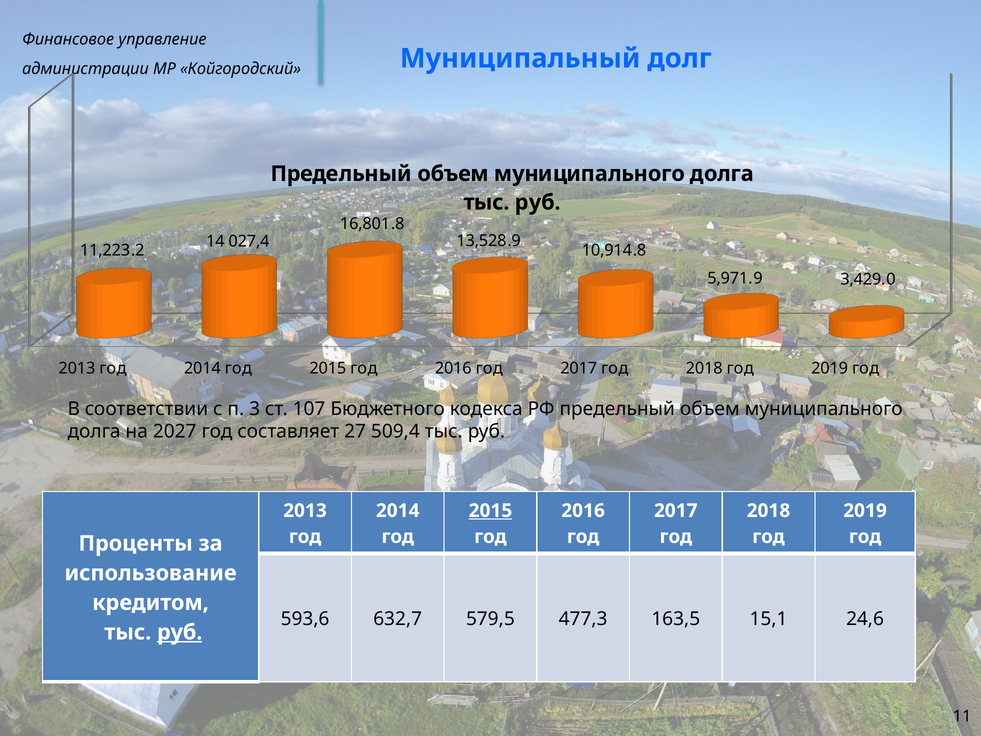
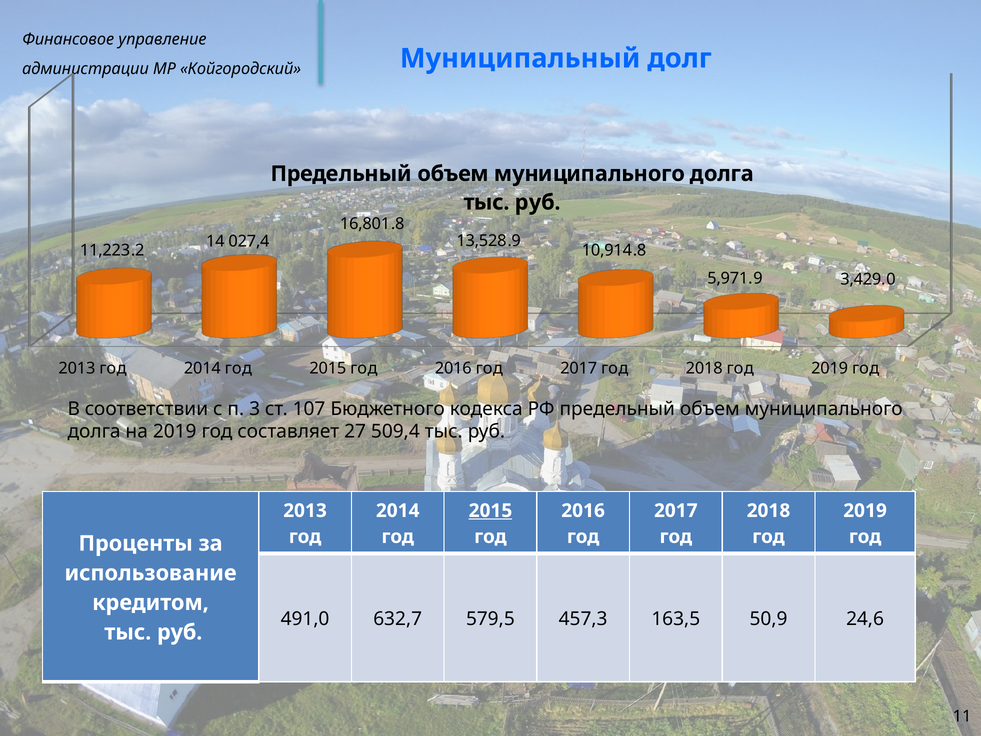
на 2027: 2027 -> 2019
593,6: 593,6 -> 491,0
477,3: 477,3 -> 457,3
15,1: 15,1 -> 50,9
руб at (180, 632) underline: present -> none
